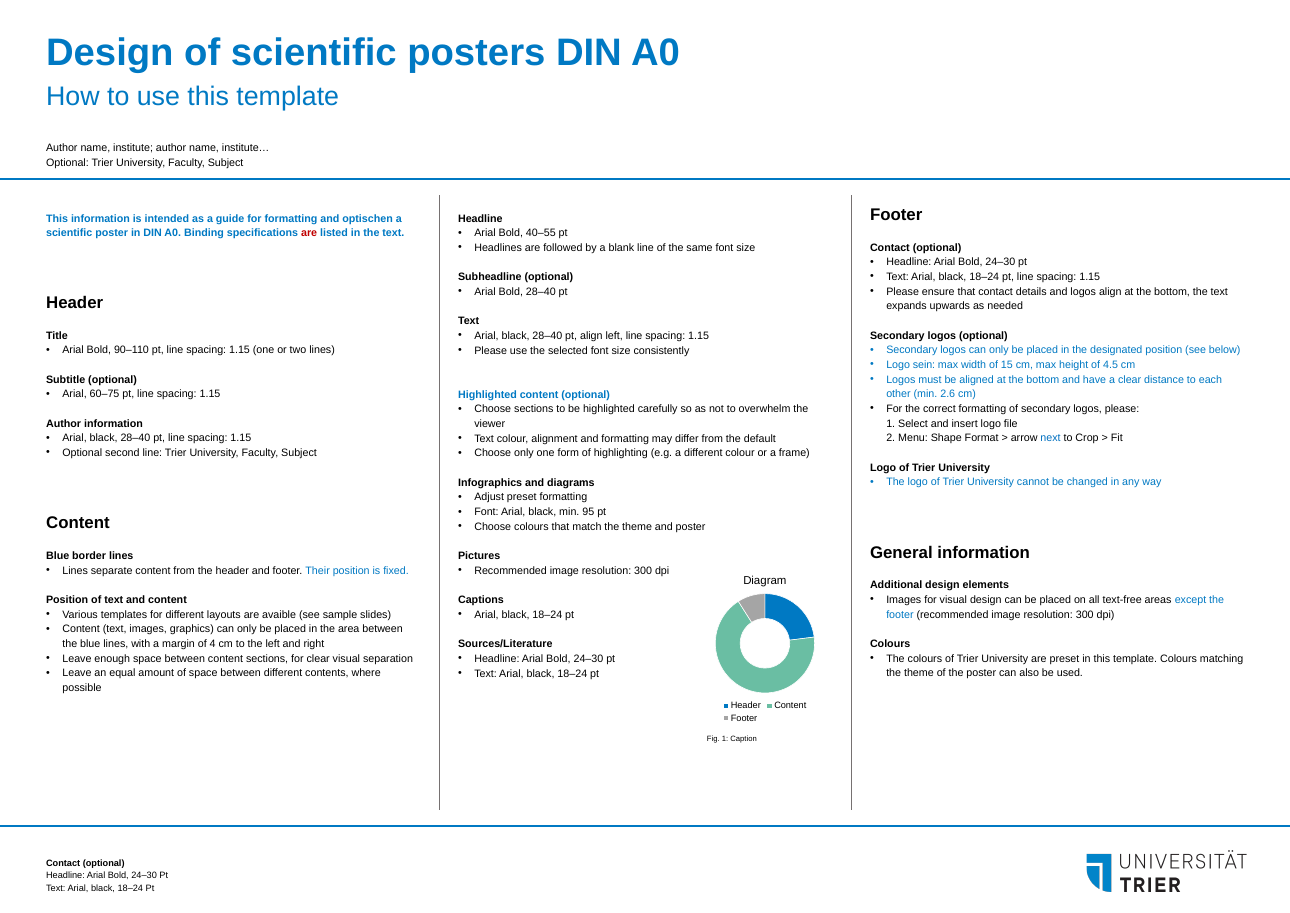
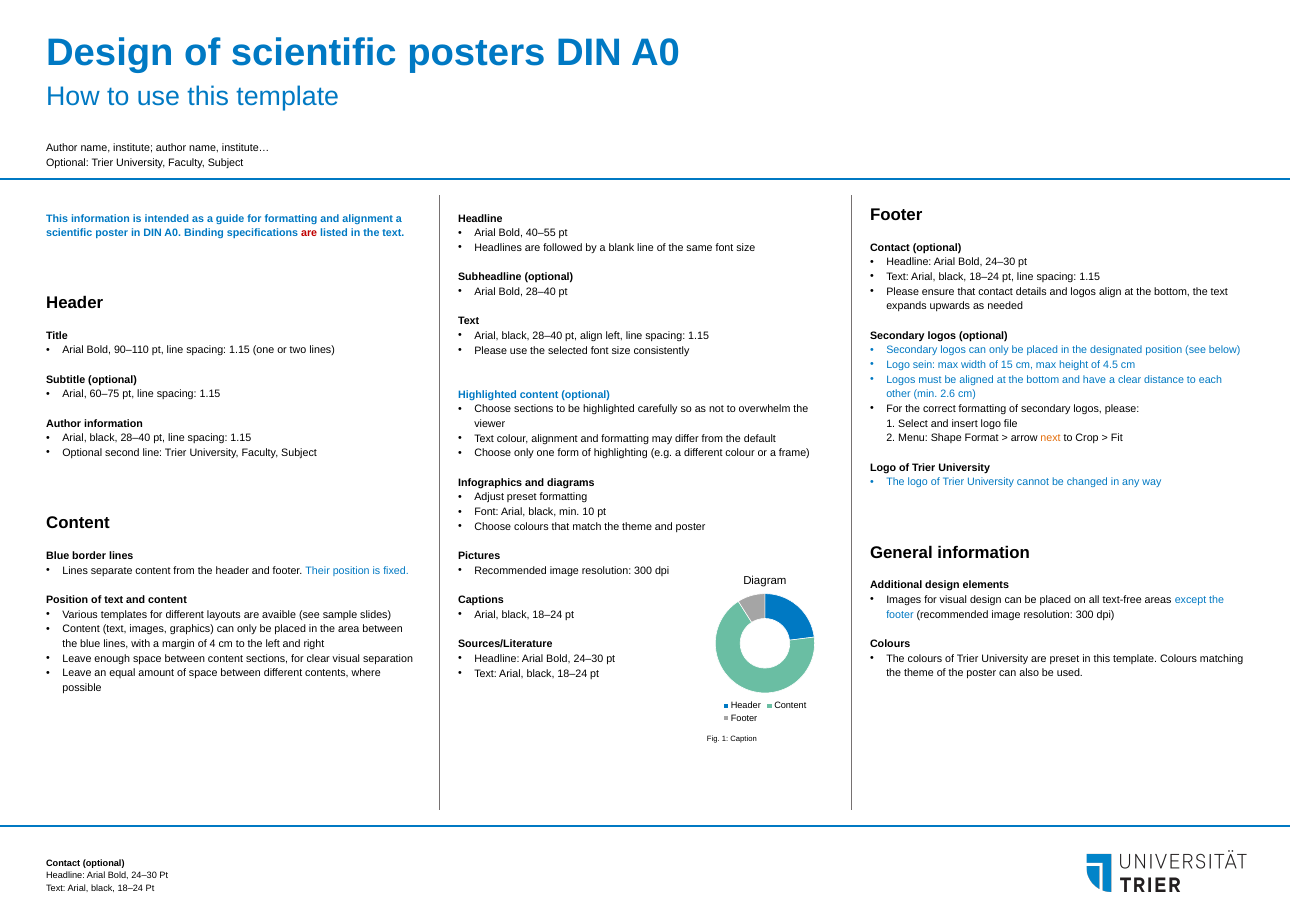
and optischen: optischen -> alignment
next colour: blue -> orange
95: 95 -> 10
